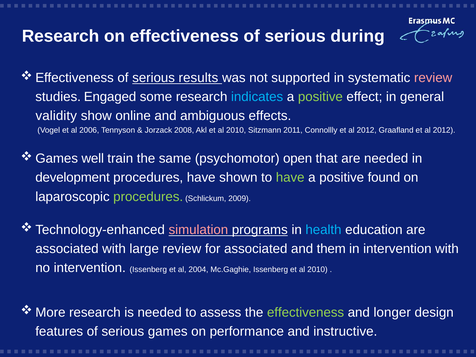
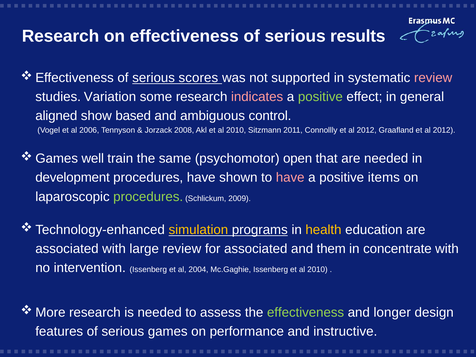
during: during -> results
results: results -> scores
Engaged: Engaged -> Variation
indicates colour: light blue -> pink
validity: validity -> aligned
online: online -> based
effects: effects -> control
have at (290, 178) colour: light green -> pink
found: found -> items
simulation colour: pink -> yellow
health colour: light blue -> yellow
in intervention: intervention -> concentrate
